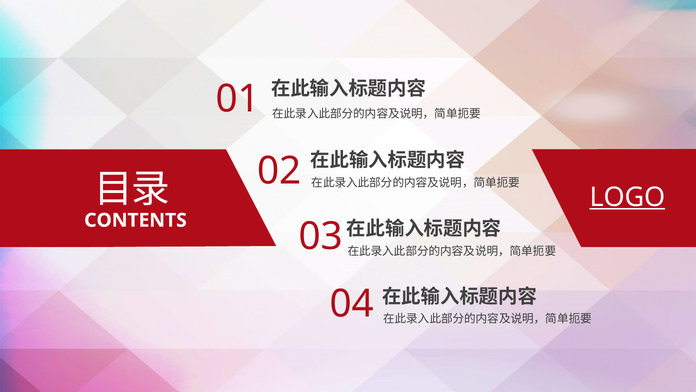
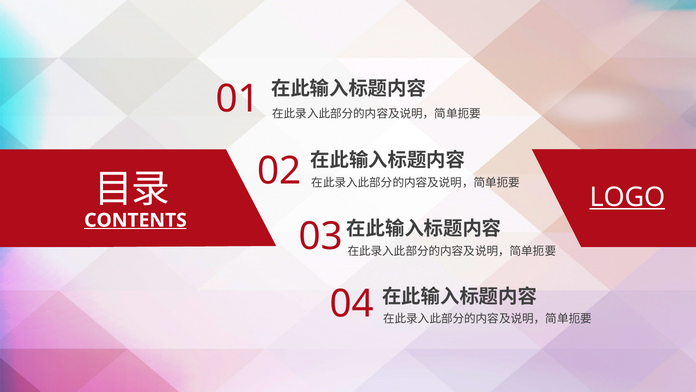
CONTENTS underline: none -> present
